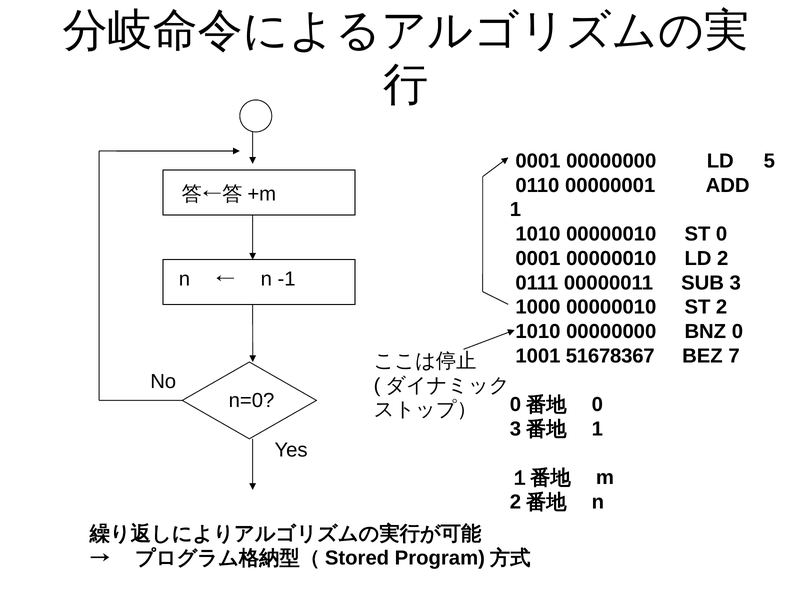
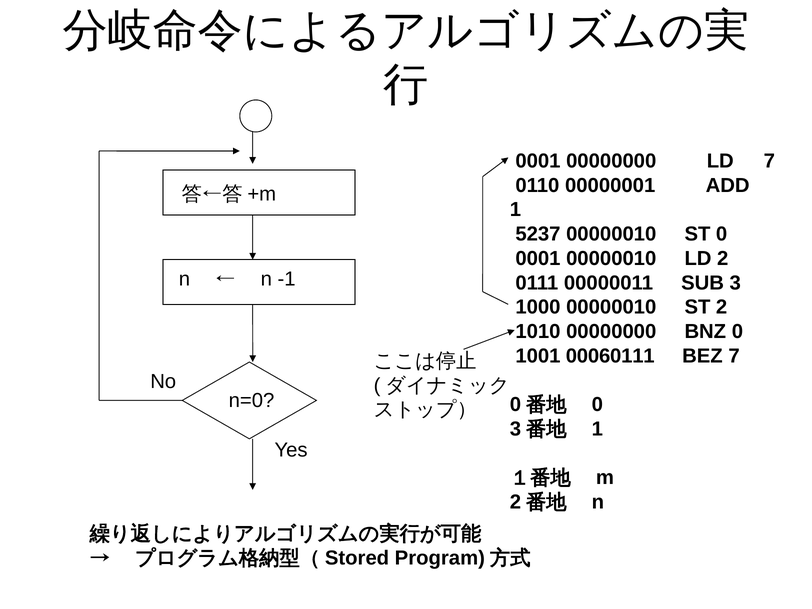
LD 5: 5 -> 7
1010 at (538, 234): 1010 -> 5237
51678367: 51678367 -> 00060111
